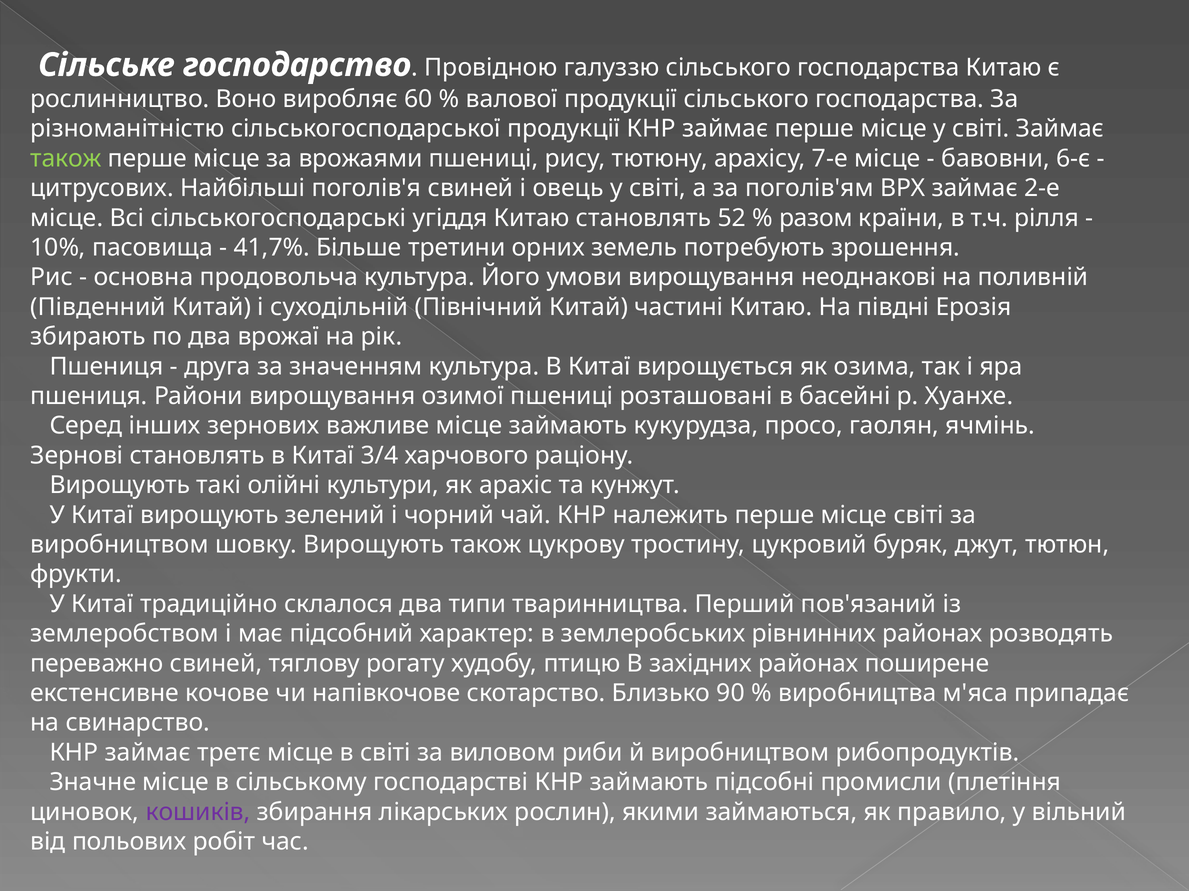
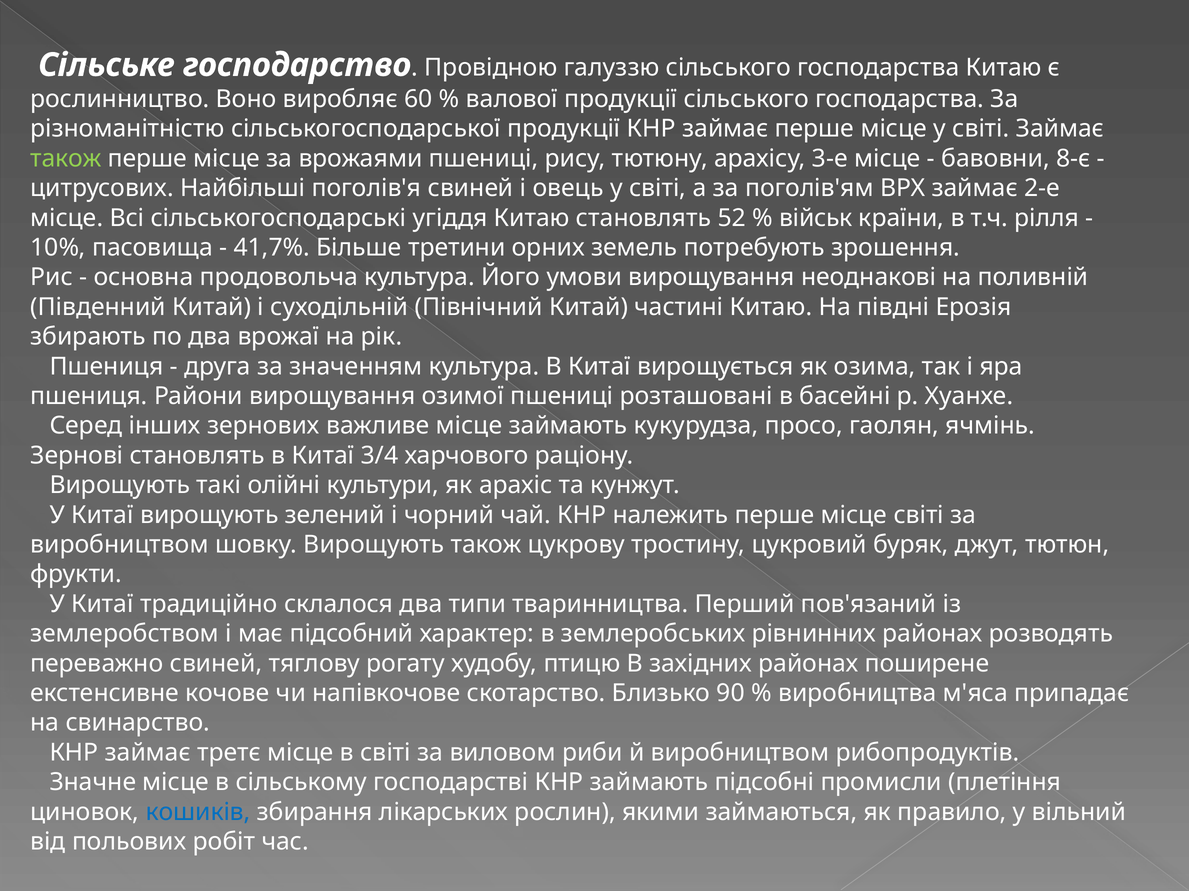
7-е: 7-е -> 3-е
6-є: 6-є -> 8-є
разом: разом -> військ
кошиків colour: purple -> blue
